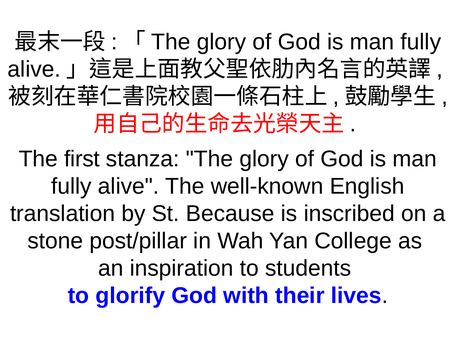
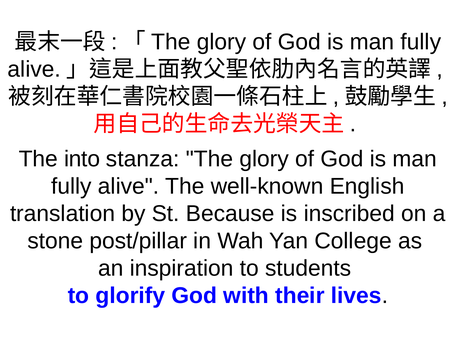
first: first -> into
